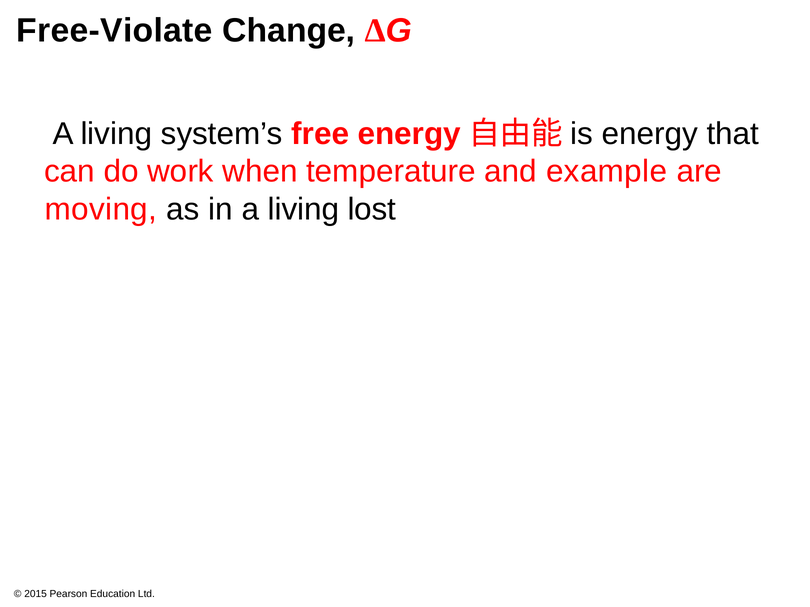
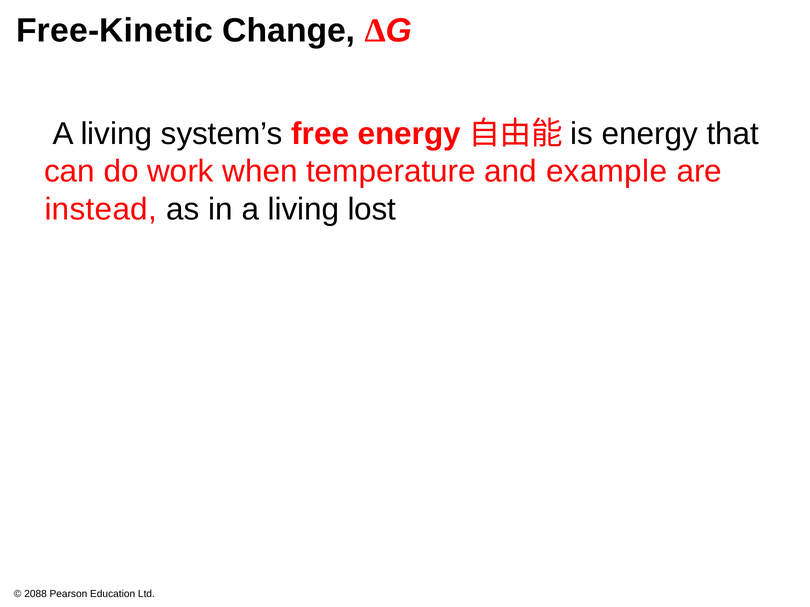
Free-Violate: Free-Violate -> Free-Kinetic
moving: moving -> instead
2015: 2015 -> 2088
